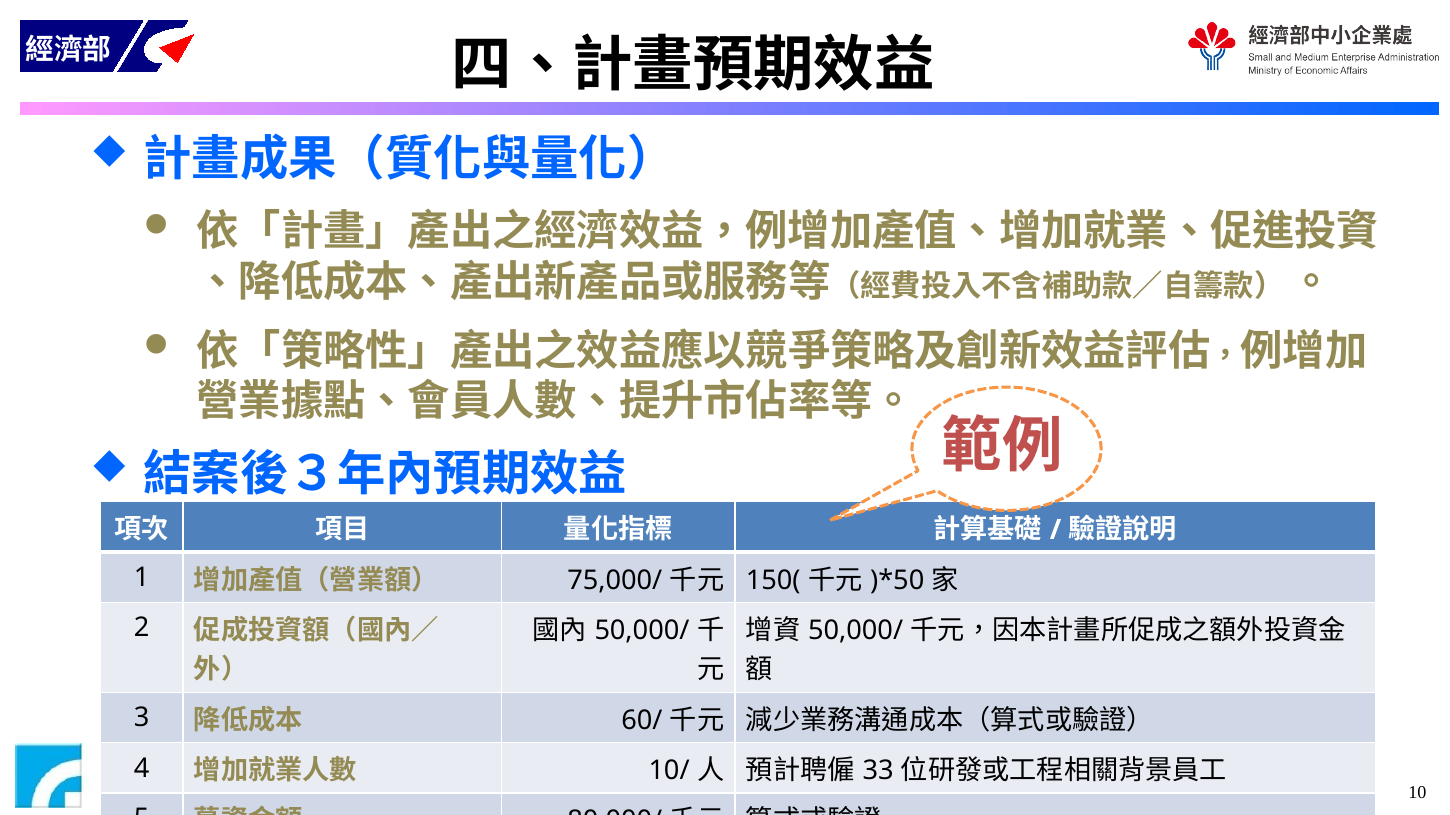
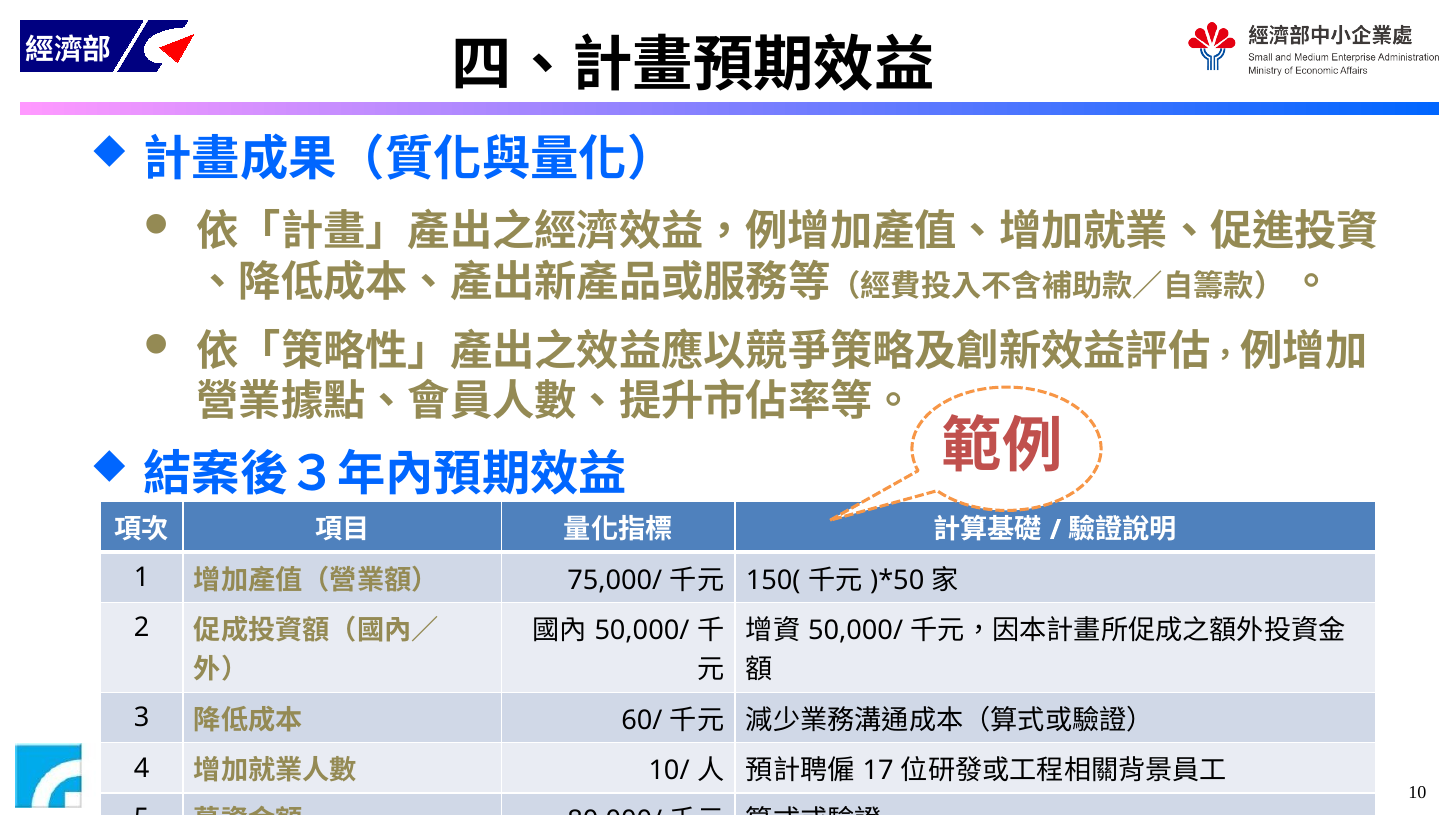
33: 33 -> 17
